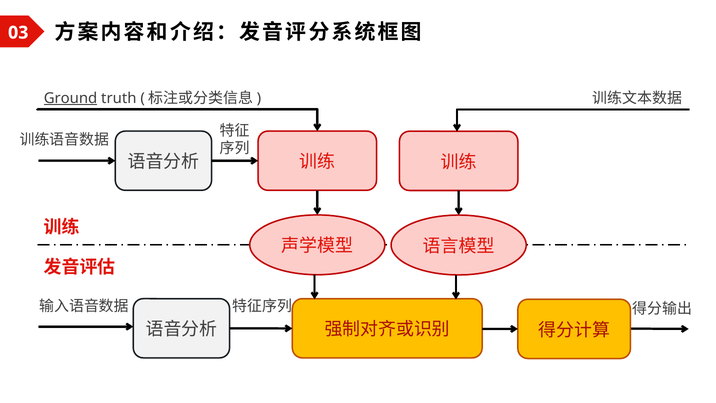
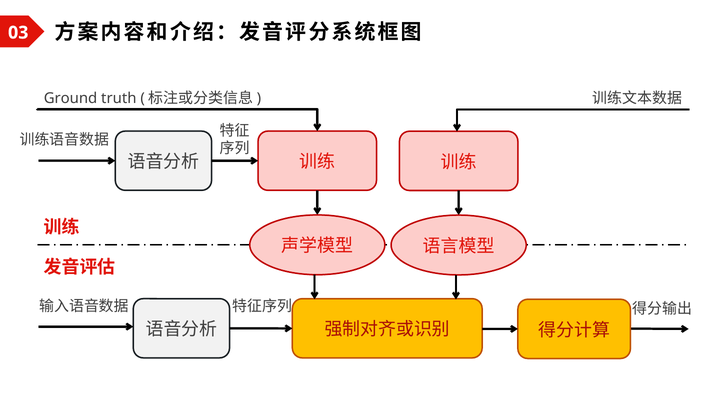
Ground underline: present -> none
